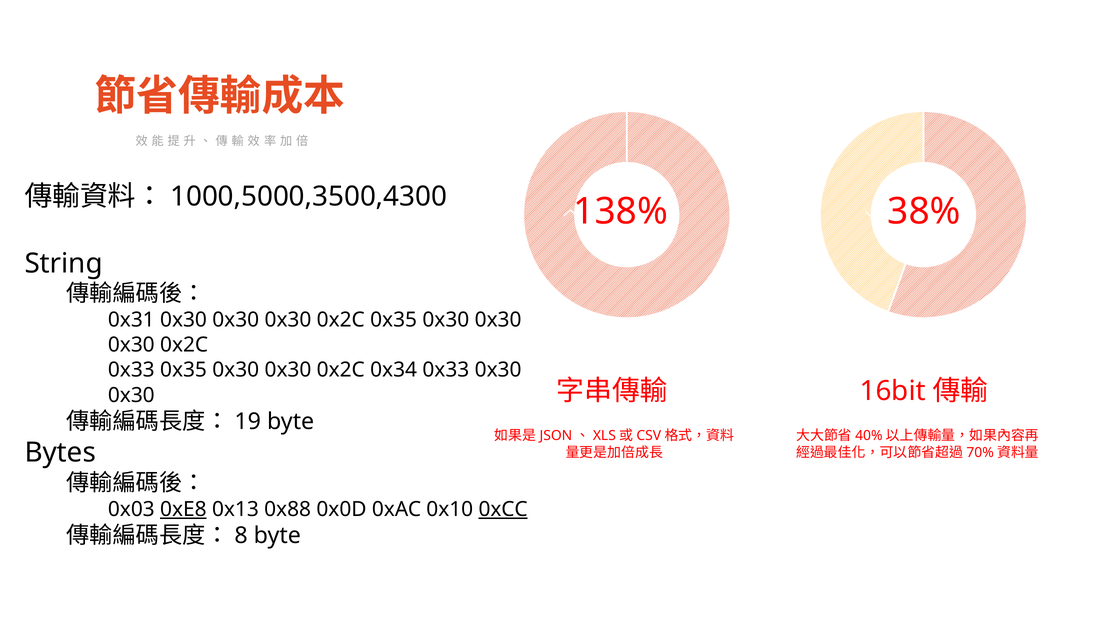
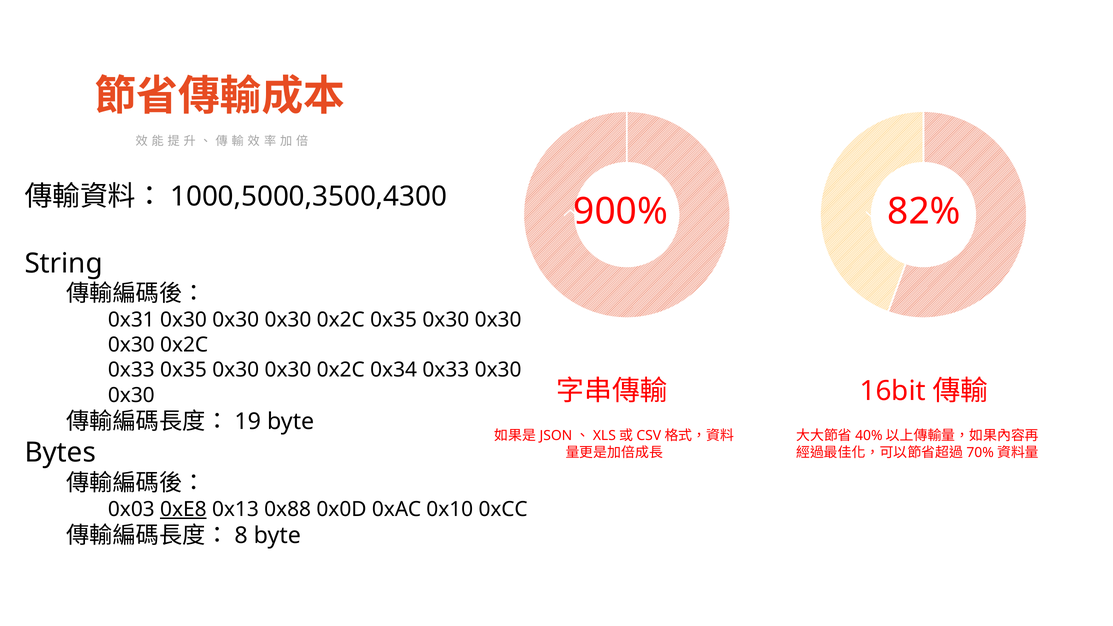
138%: 138% -> 900%
38%: 38% -> 82%
0xCC underline: present -> none
